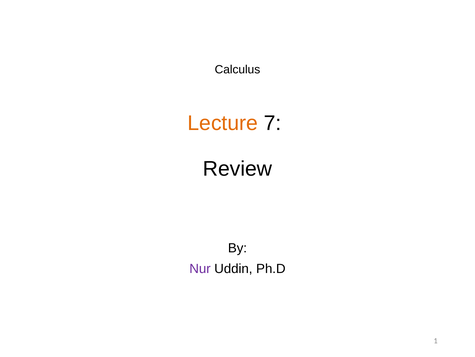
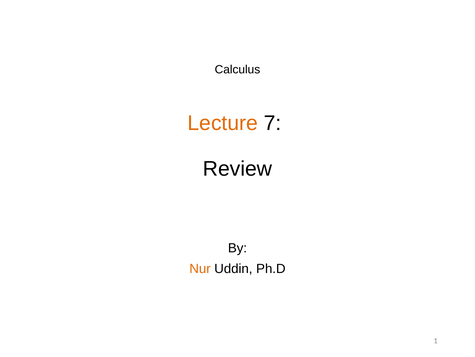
Nur colour: purple -> orange
